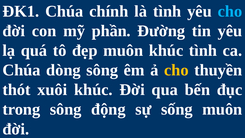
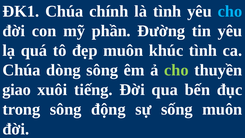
cho at (176, 70) colour: yellow -> light green
thót: thót -> giao
xuôi khúc: khúc -> tiếng
